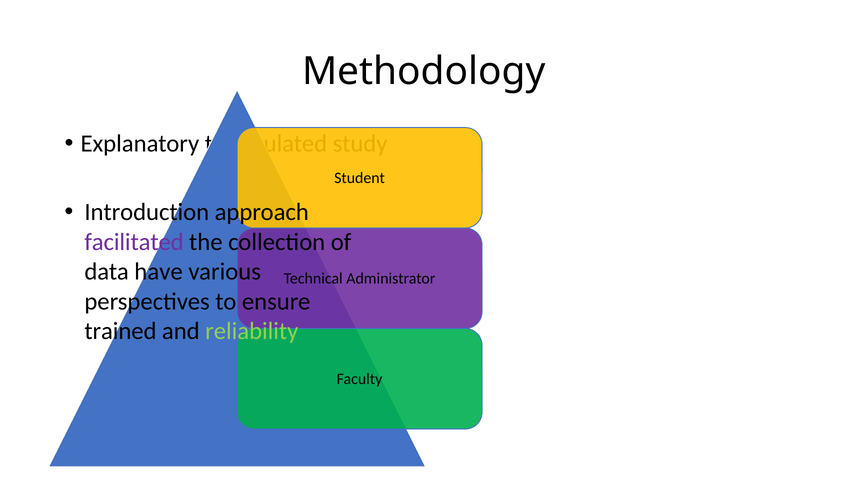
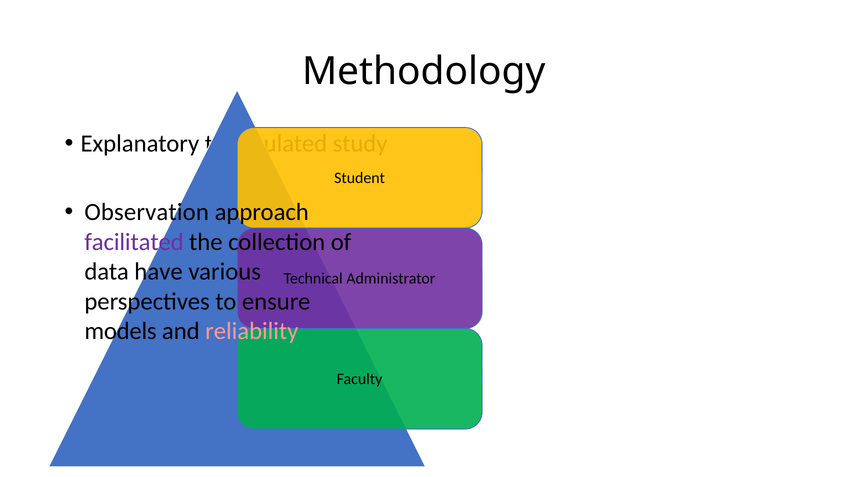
Introduction: Introduction -> Observation
trained: trained -> models
reliability colour: light green -> pink
